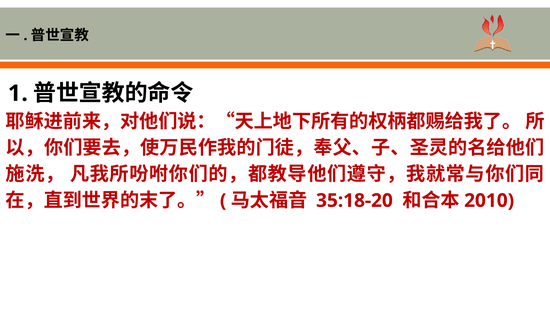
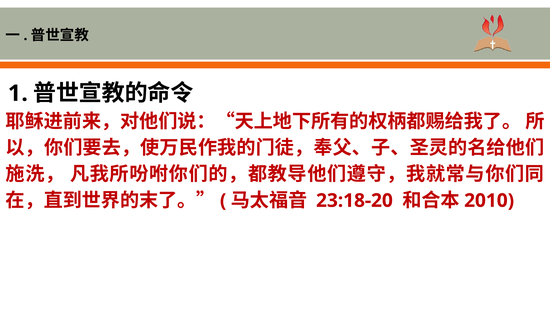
35:18-20: 35:18-20 -> 23:18-20
